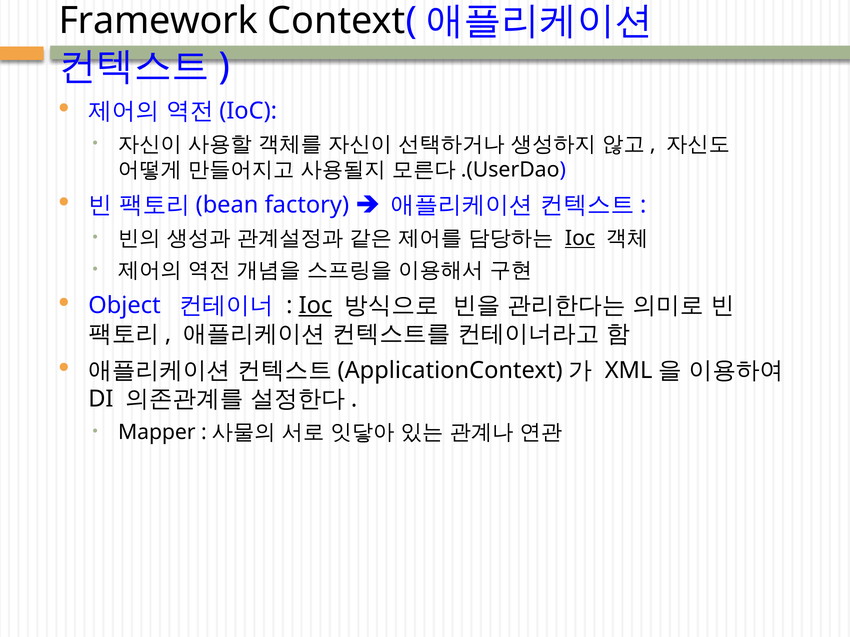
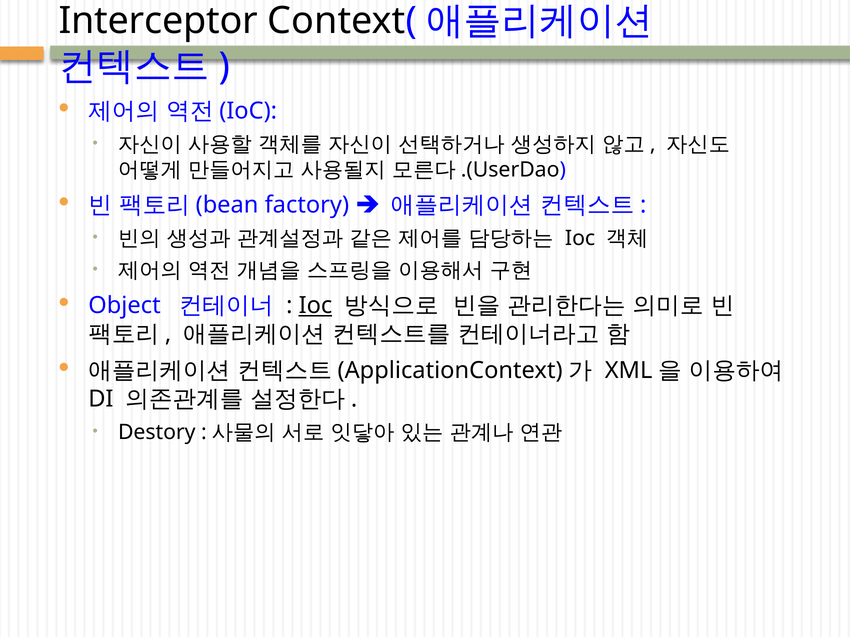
Framework: Framework -> Interceptor
Ioc at (580, 239) underline: present -> none
Mapper: Mapper -> Destory
